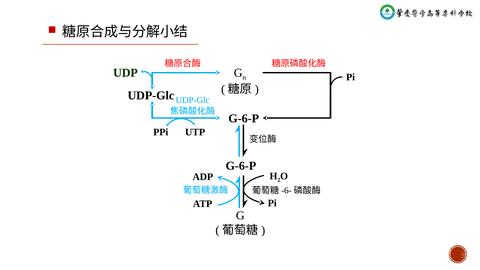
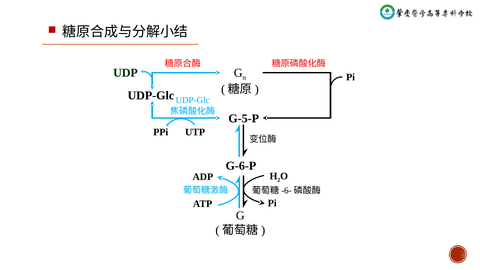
G-6-P at (244, 119): G-6-P -> G-5-P
